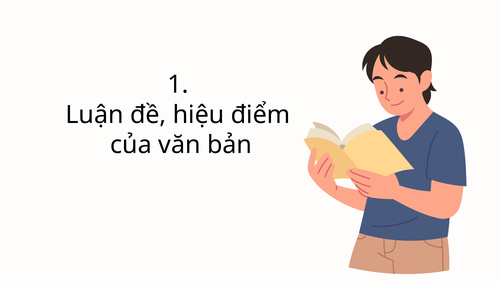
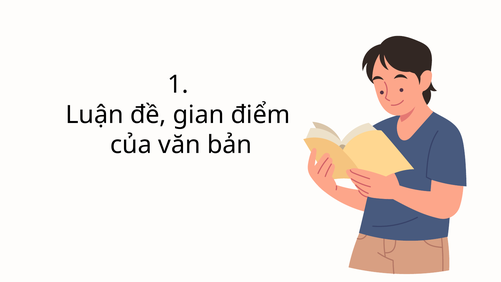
hiệu: hiệu -> gian
